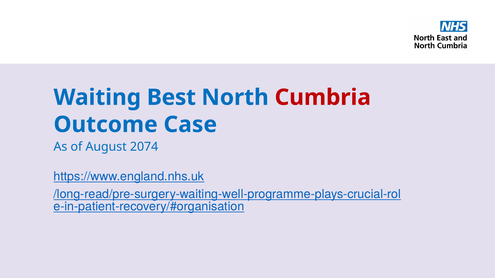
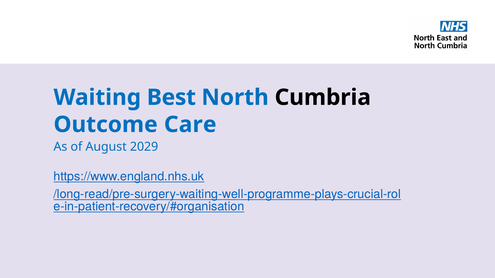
Cumbria colour: red -> black
Case: Case -> Care
2074: 2074 -> 2029
